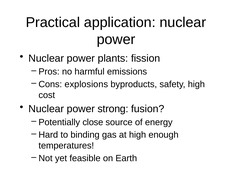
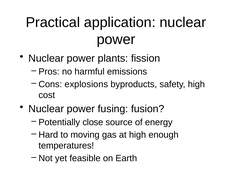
strong: strong -> fusing
binding: binding -> moving
